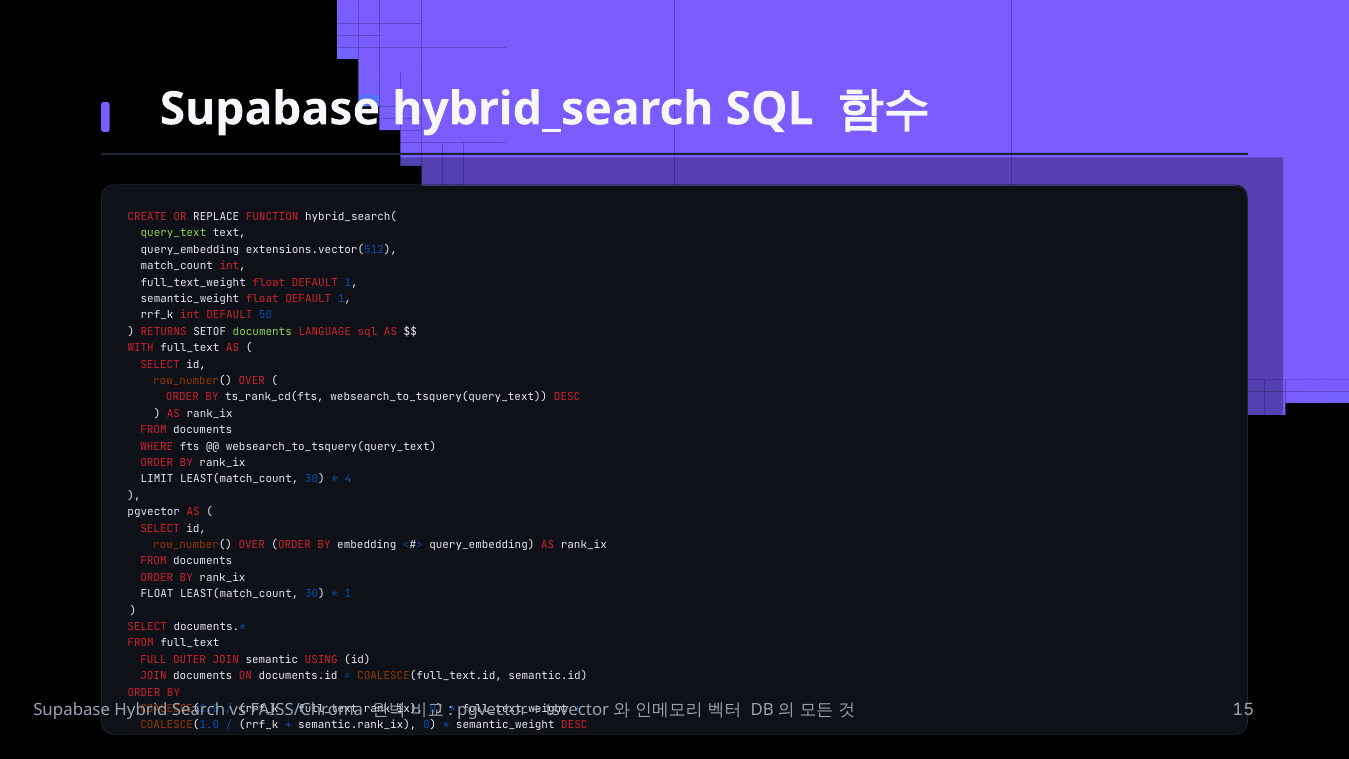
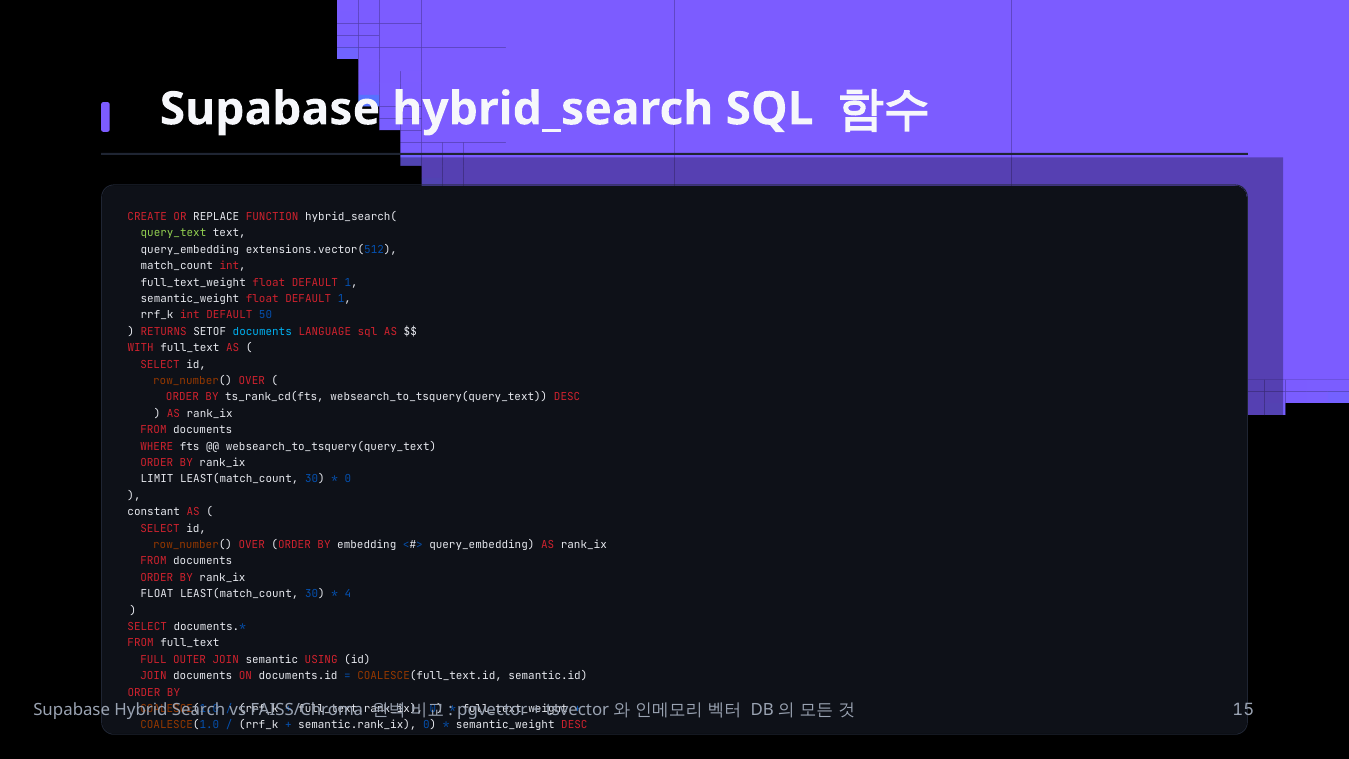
documents at (262, 332) colour: light green -> light blue
4 at (348, 479): 4 -> 0
pgvector at (154, 512): pgvector -> constant
1 at (348, 594): 1 -> 4
